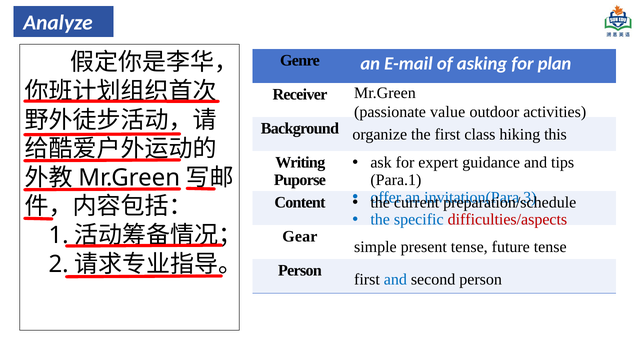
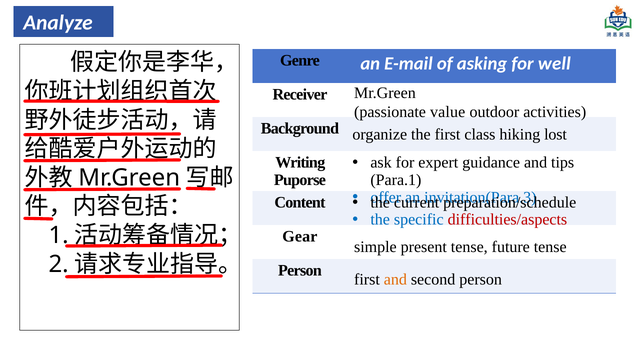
plan: plan -> well
this: this -> lost
and at (395, 279) colour: blue -> orange
